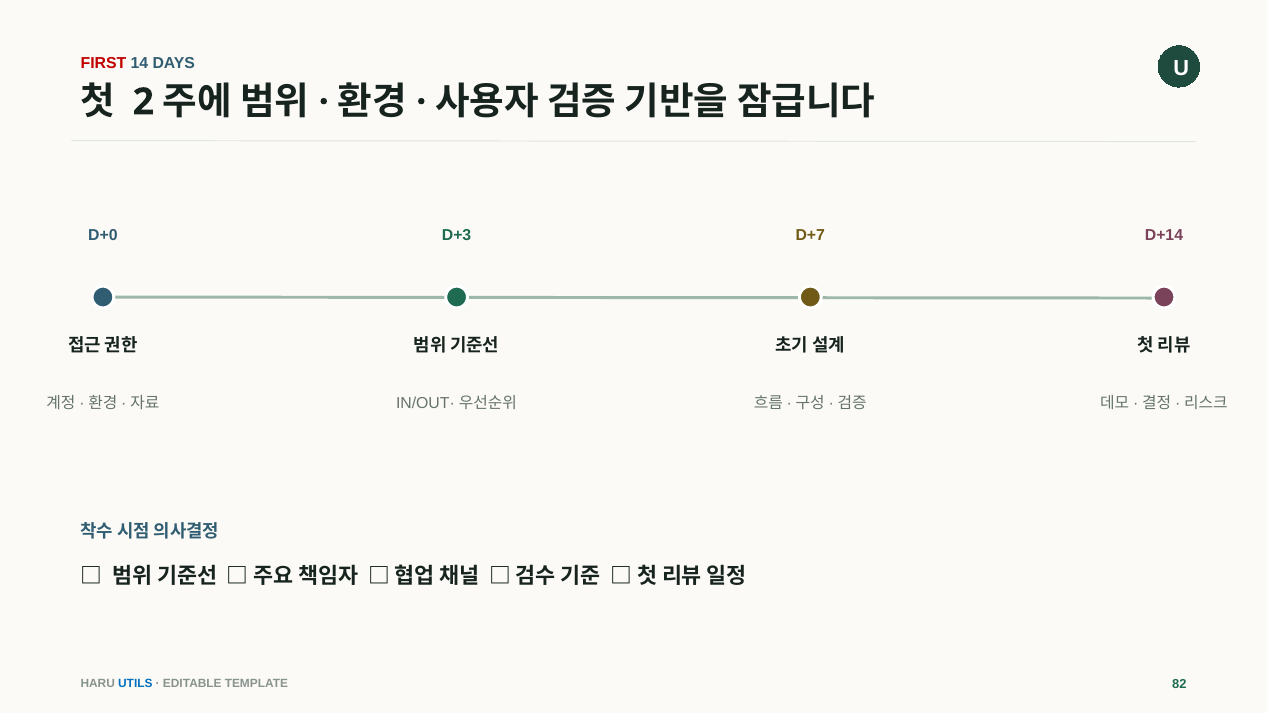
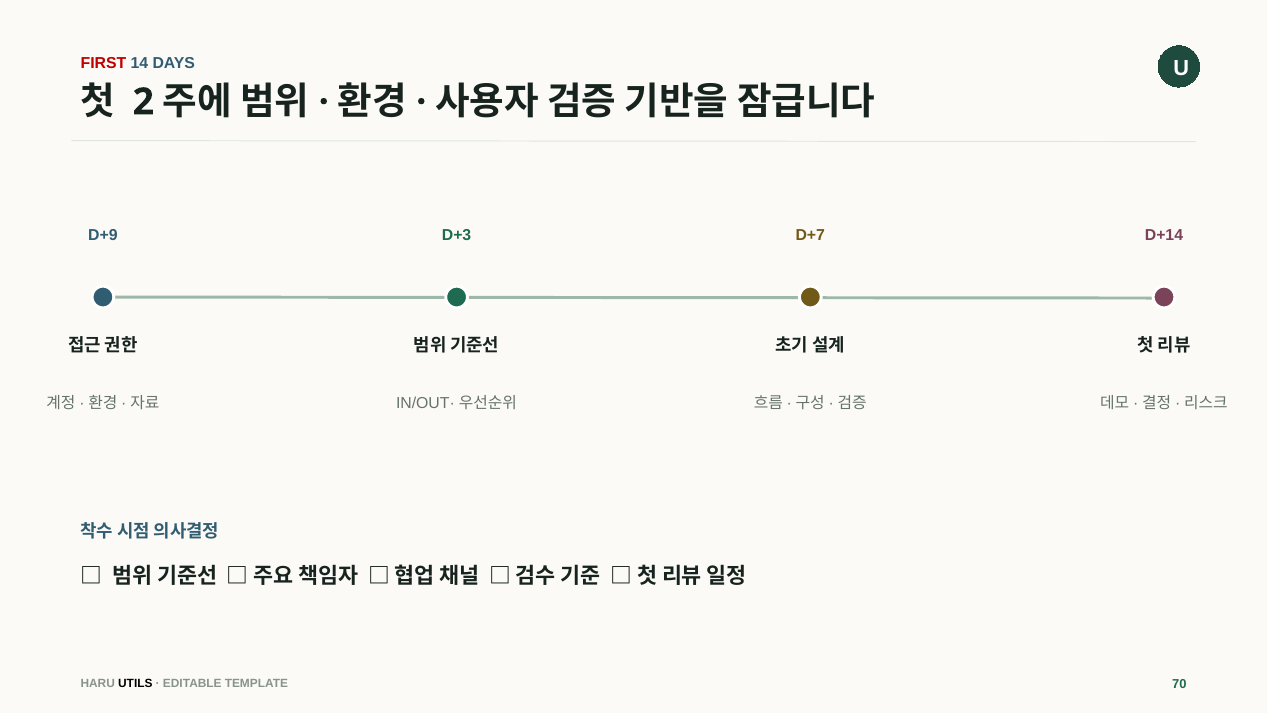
D+0: D+0 -> D+9
UTILS colour: blue -> black
82: 82 -> 70
